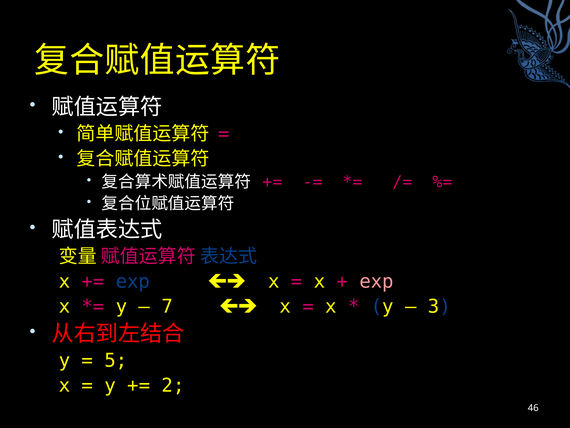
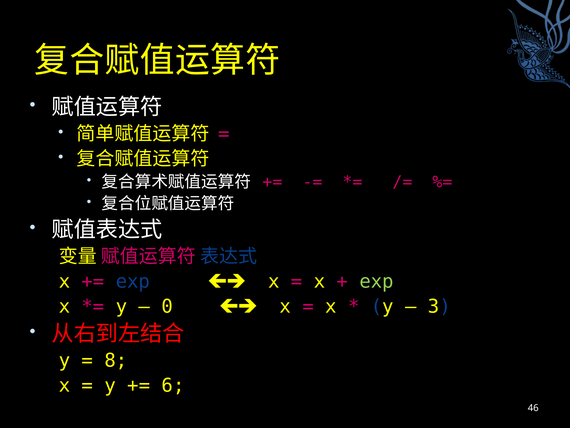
exp at (377, 281) colour: pink -> light green
7: 7 -> 0
5: 5 -> 8
2: 2 -> 6
